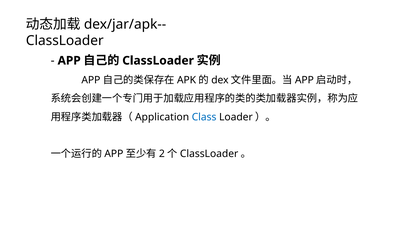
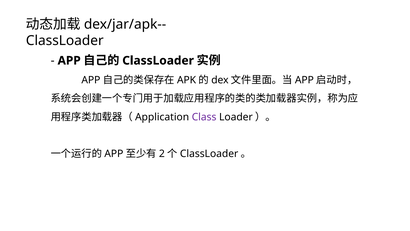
Class colour: blue -> purple
